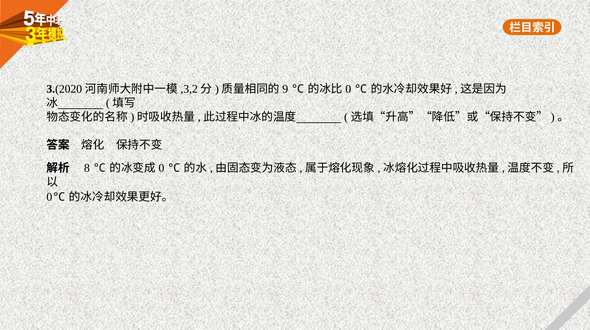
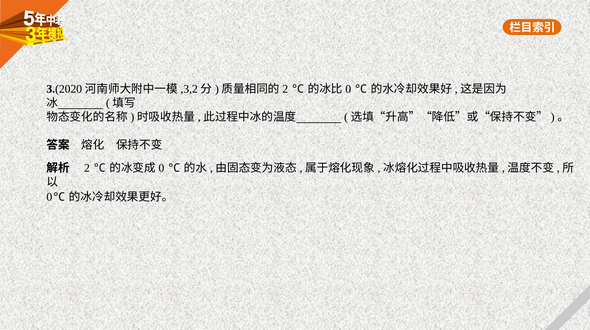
9 at (285, 89): 9 -> 2
8 at (87, 168): 8 -> 2
